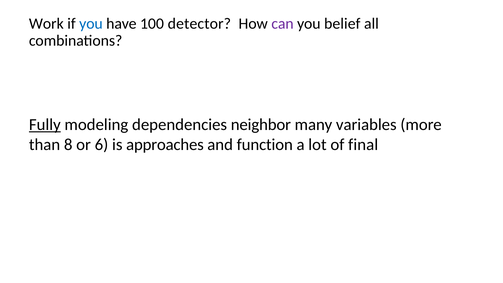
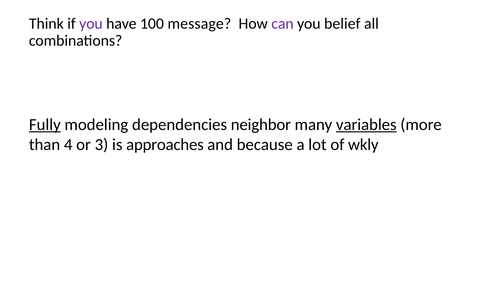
Work: Work -> Think
you at (91, 24) colour: blue -> purple
detector: detector -> message
variables underline: none -> present
8: 8 -> 4
6: 6 -> 3
function: function -> because
final: final -> wkly
